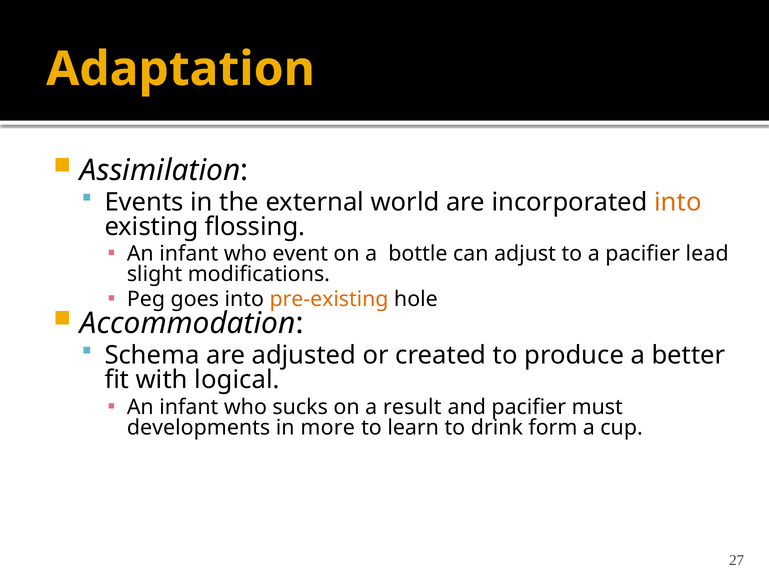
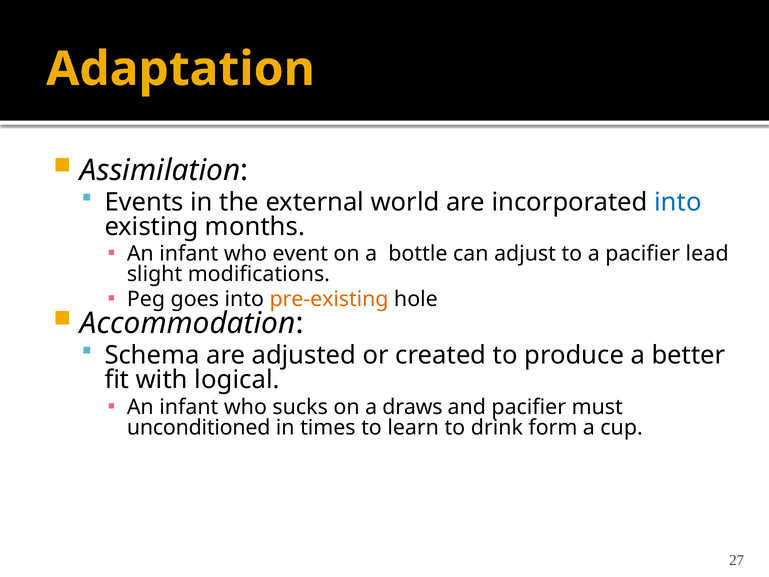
into at (678, 202) colour: orange -> blue
flossing: flossing -> months
result: result -> draws
developments: developments -> unconditioned
more: more -> times
